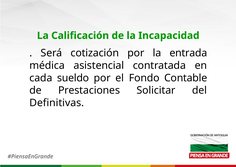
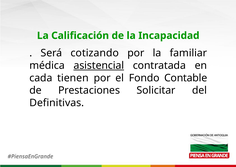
cotización: cotización -> cotizando
entrada: entrada -> familiar
asistencial underline: none -> present
sueldo: sueldo -> tienen
